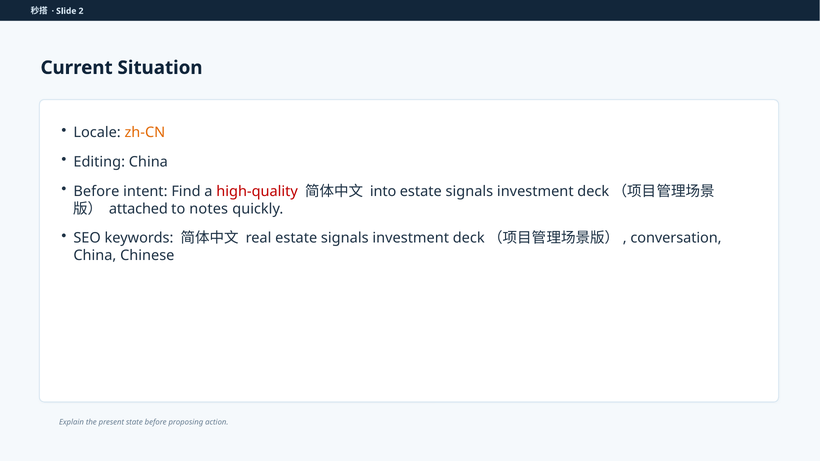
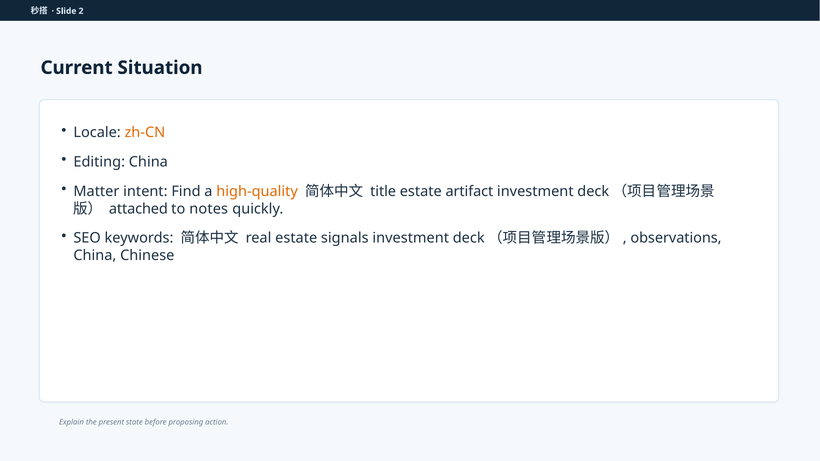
Before at (96, 191): Before -> Matter
high-quality colour: red -> orange
into: into -> title
signals at (469, 191): signals -> artifact
conversation: conversation -> observations
